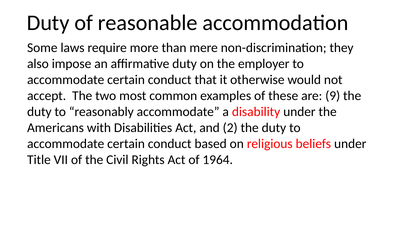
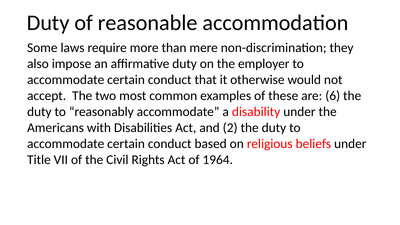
9: 9 -> 6
